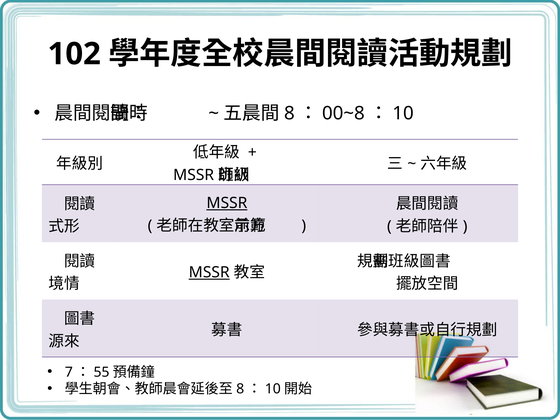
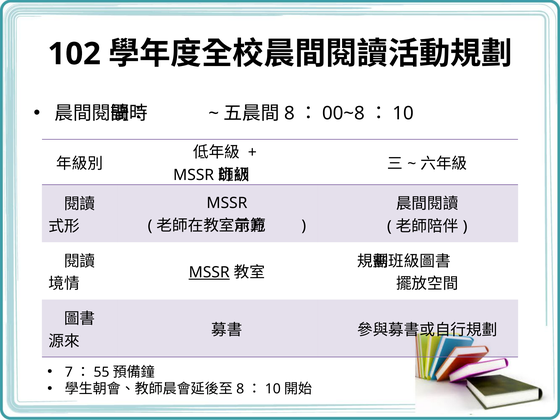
MSSR at (227, 203) underline: present -> none
